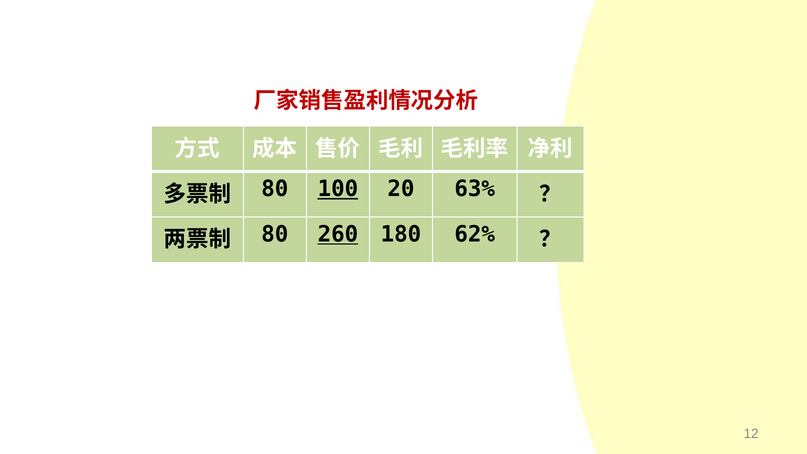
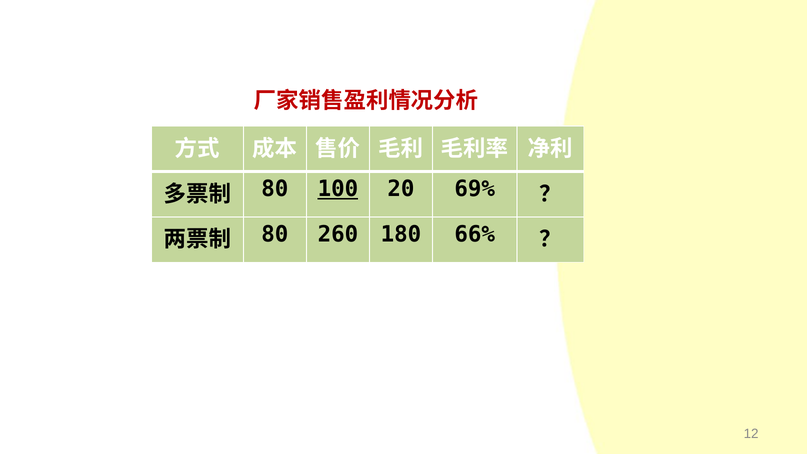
63%: 63% -> 69%
260 underline: present -> none
62%: 62% -> 66%
